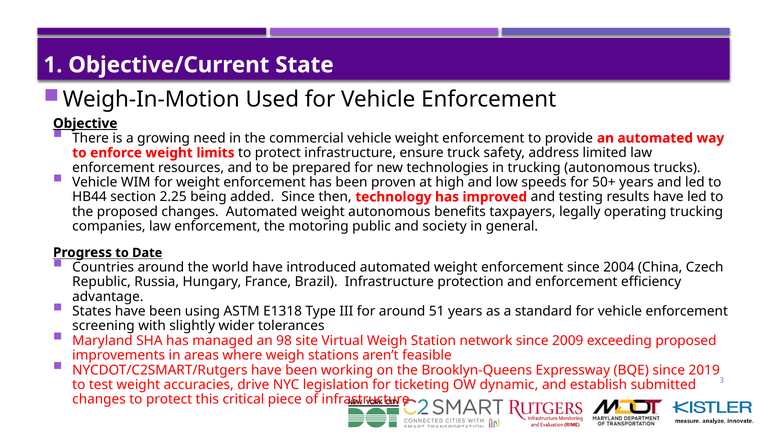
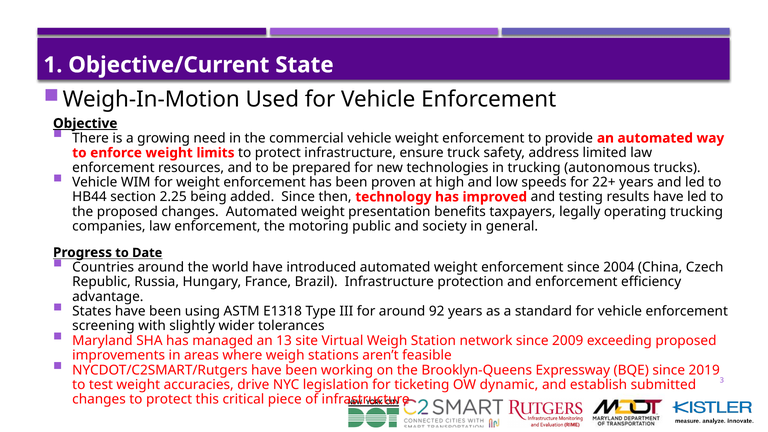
50+: 50+ -> 22+
weight autonomous: autonomous -> presentation
51: 51 -> 92
98: 98 -> 13
